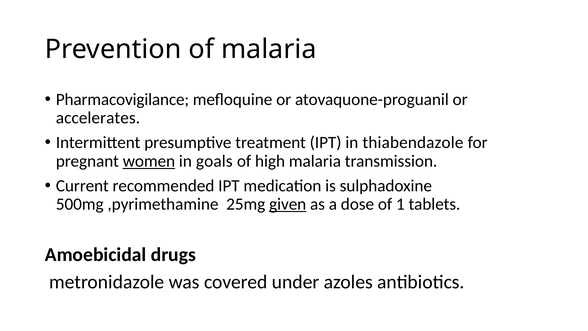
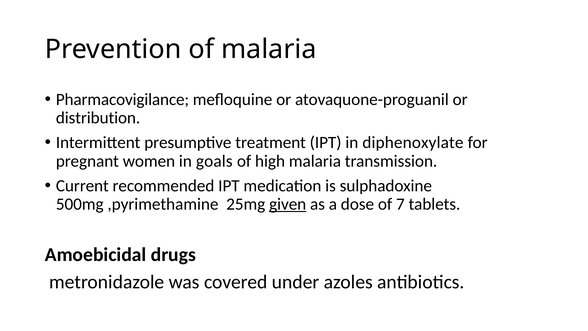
accelerates: accelerates -> distribution
thiabendazole: thiabendazole -> diphenoxylate
women underline: present -> none
1: 1 -> 7
